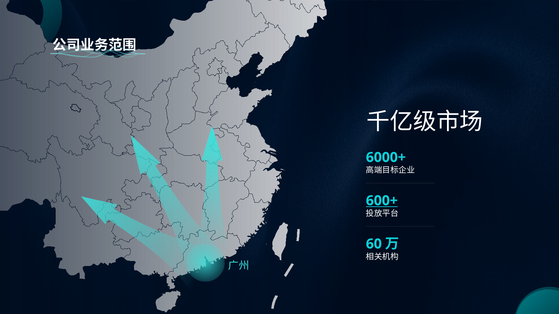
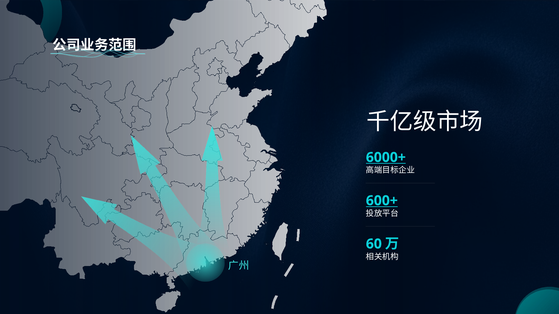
6000+ underline: none -> present
